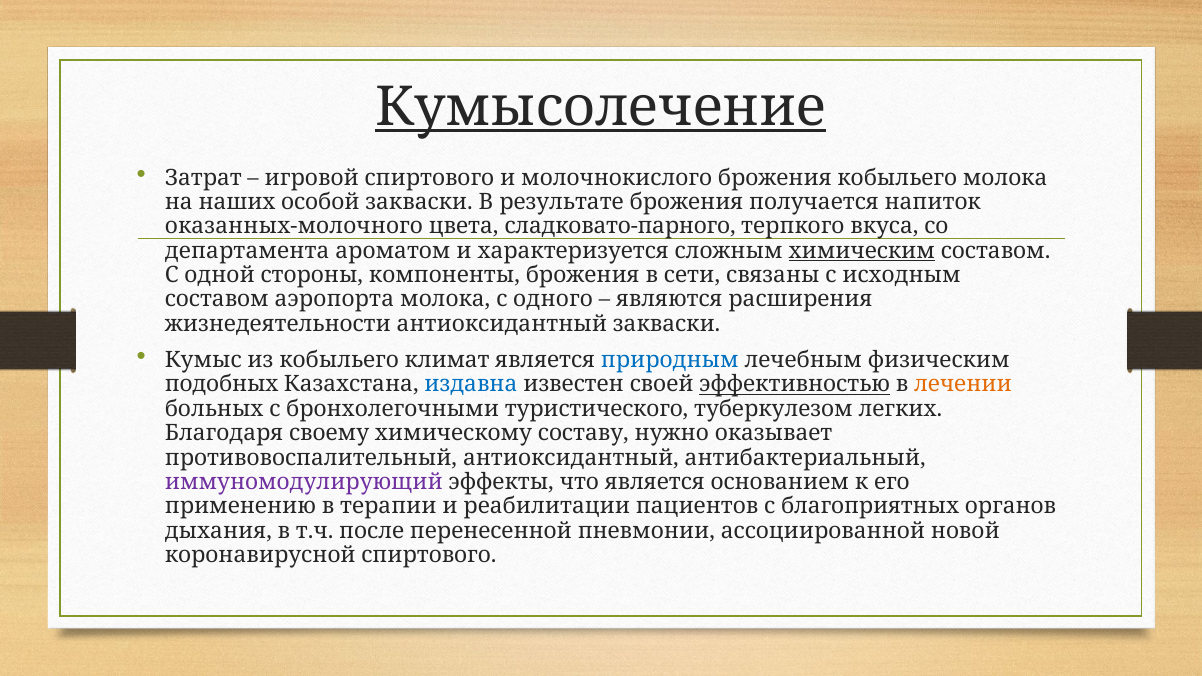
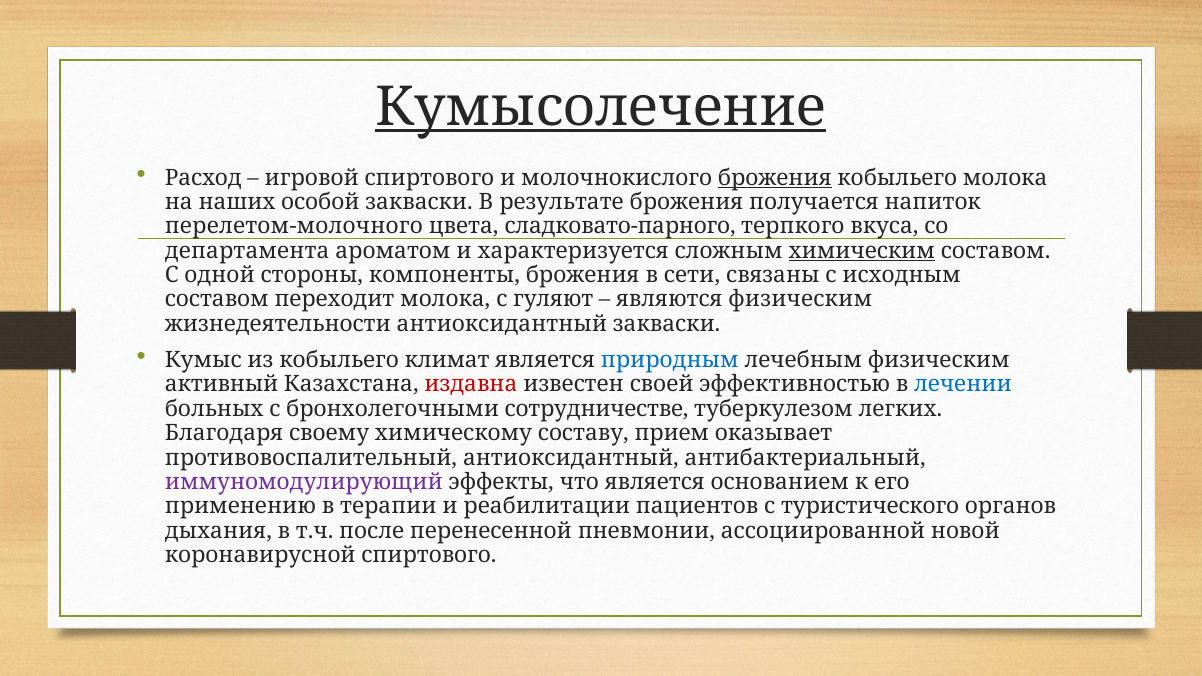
Затрат: Затрат -> Расход
брожения at (775, 178) underline: none -> present
оказанных-молочного: оказанных-молочного -> перелетом-молочного
аэропорта: аэропорта -> переходит
одного: одного -> гуляют
являются расширения: расширения -> физическим
подобных: подобных -> активный
издавна colour: blue -> red
эффективностью underline: present -> none
лечении colour: orange -> blue
туристического: туристического -> сотрудничестве
нужно: нужно -> прием
благоприятных: благоприятных -> туристического
